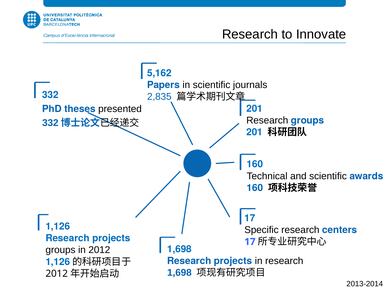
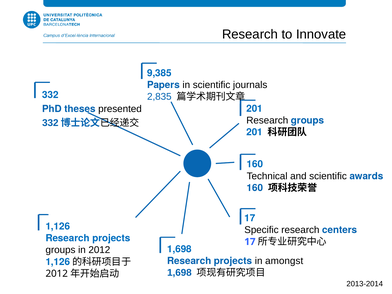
5,162: 5,162 -> 9,385
in research: research -> amongst
